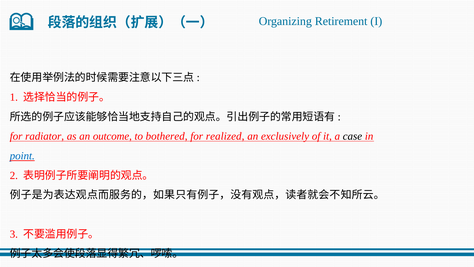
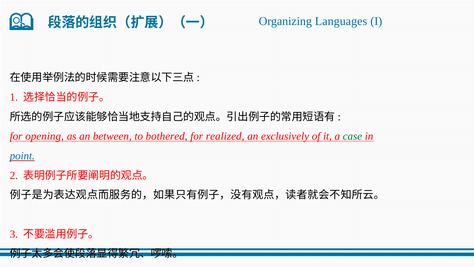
Retirement: Retirement -> Languages
radiator: radiator -> opening
outcome: outcome -> between
case colour: black -> green
